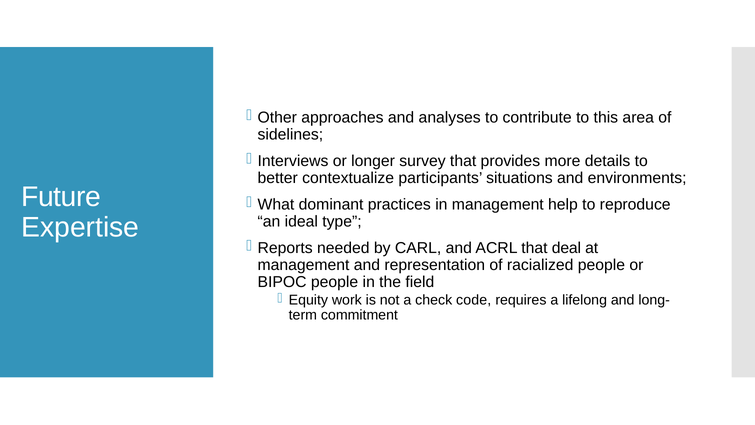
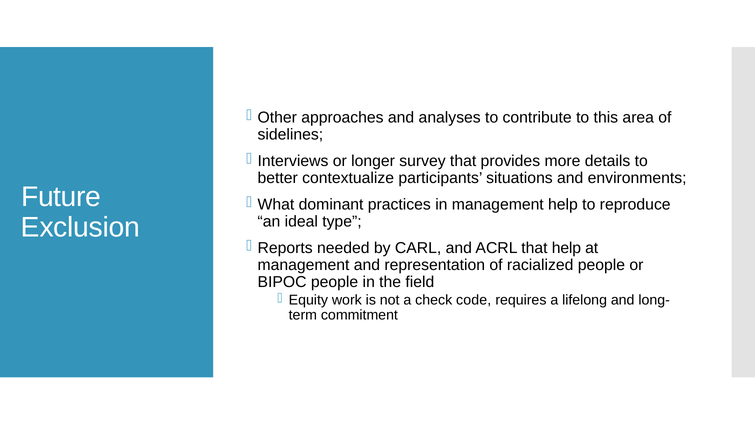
Expertise: Expertise -> Exclusion
that deal: deal -> help
